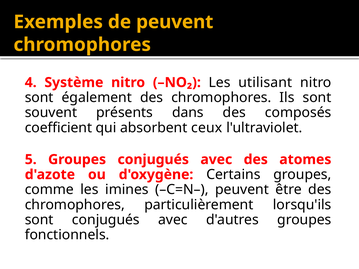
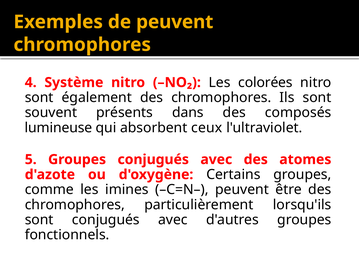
utilisant: utilisant -> colorées
coefficient: coefficient -> lumineuse
